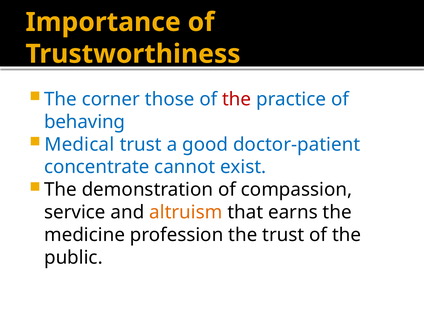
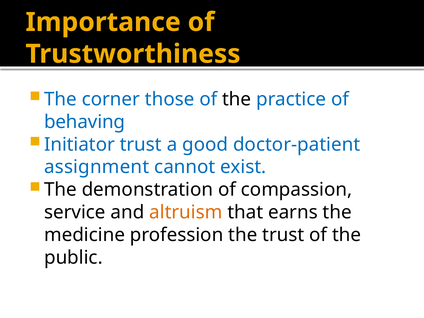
the at (237, 99) colour: red -> black
Medical: Medical -> Initiator
concentrate: concentrate -> assignment
